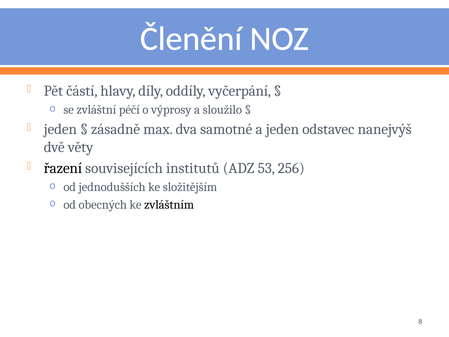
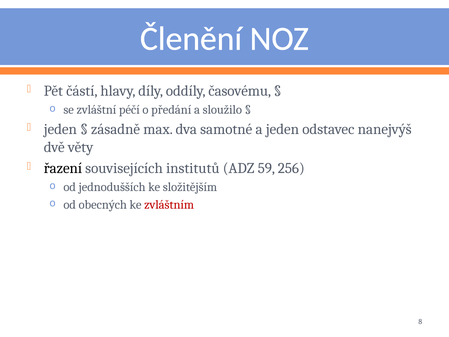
vyčerpání: vyčerpání -> časovému
výprosy: výprosy -> předání
53: 53 -> 59
zvláštním colour: black -> red
